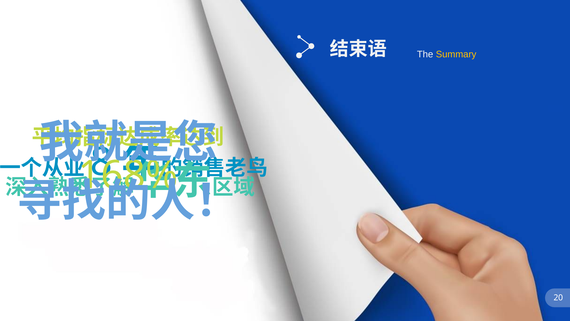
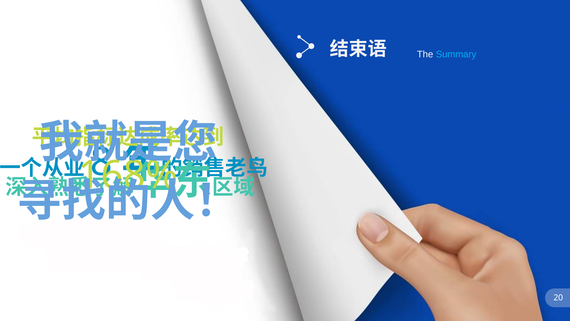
Summary colour: yellow -> light blue
